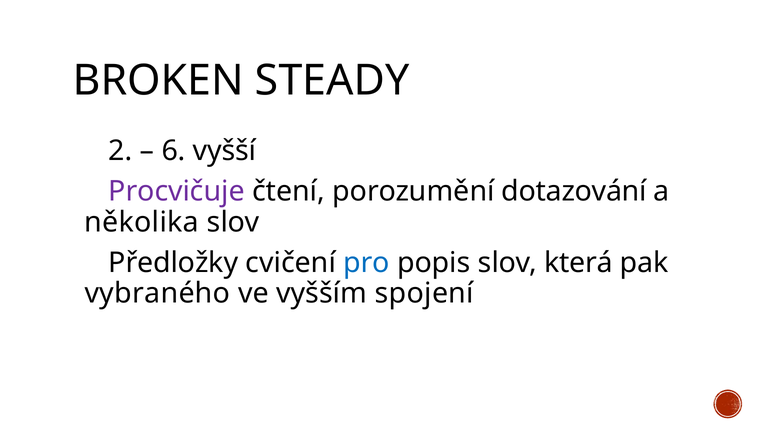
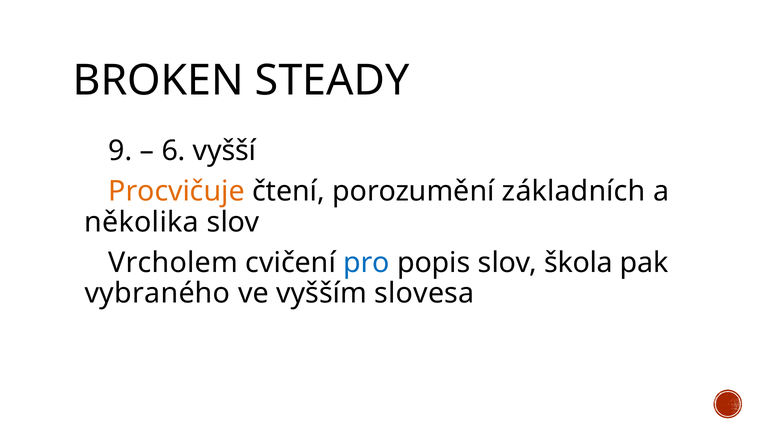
2: 2 -> 9
Procvičuje colour: purple -> orange
dotazování: dotazování -> základních
Předložky: Předložky -> Vrcholem
která: která -> škola
spojení: spojení -> slovesa
